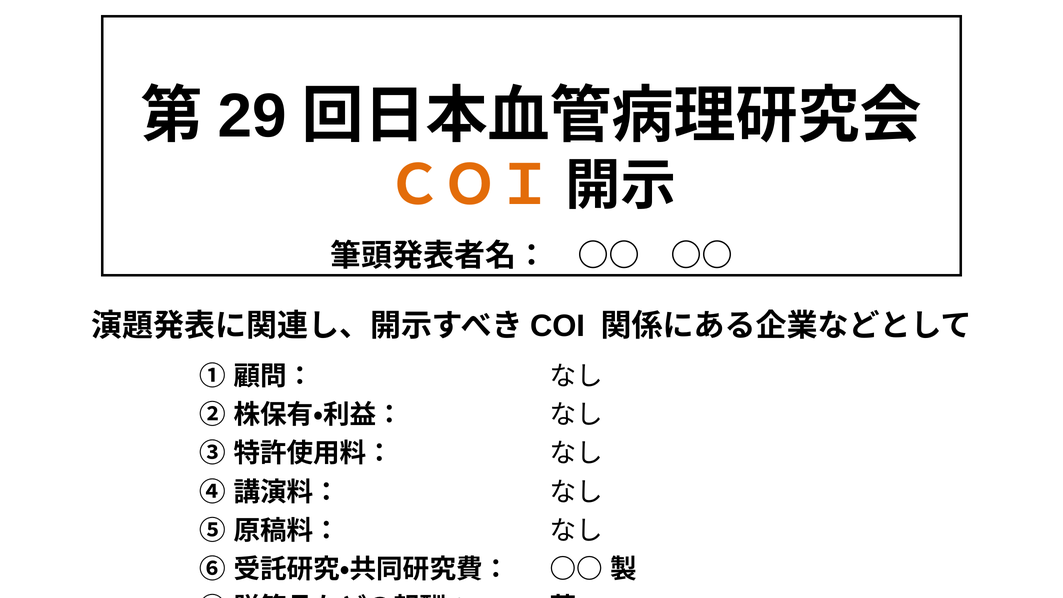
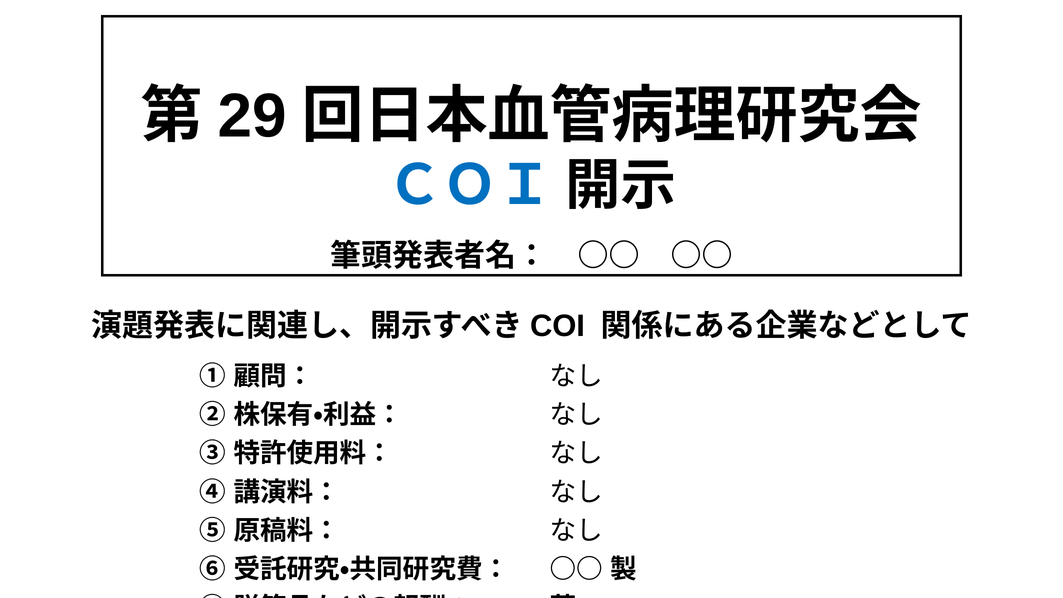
ＣＯＩ colour: orange -> blue
